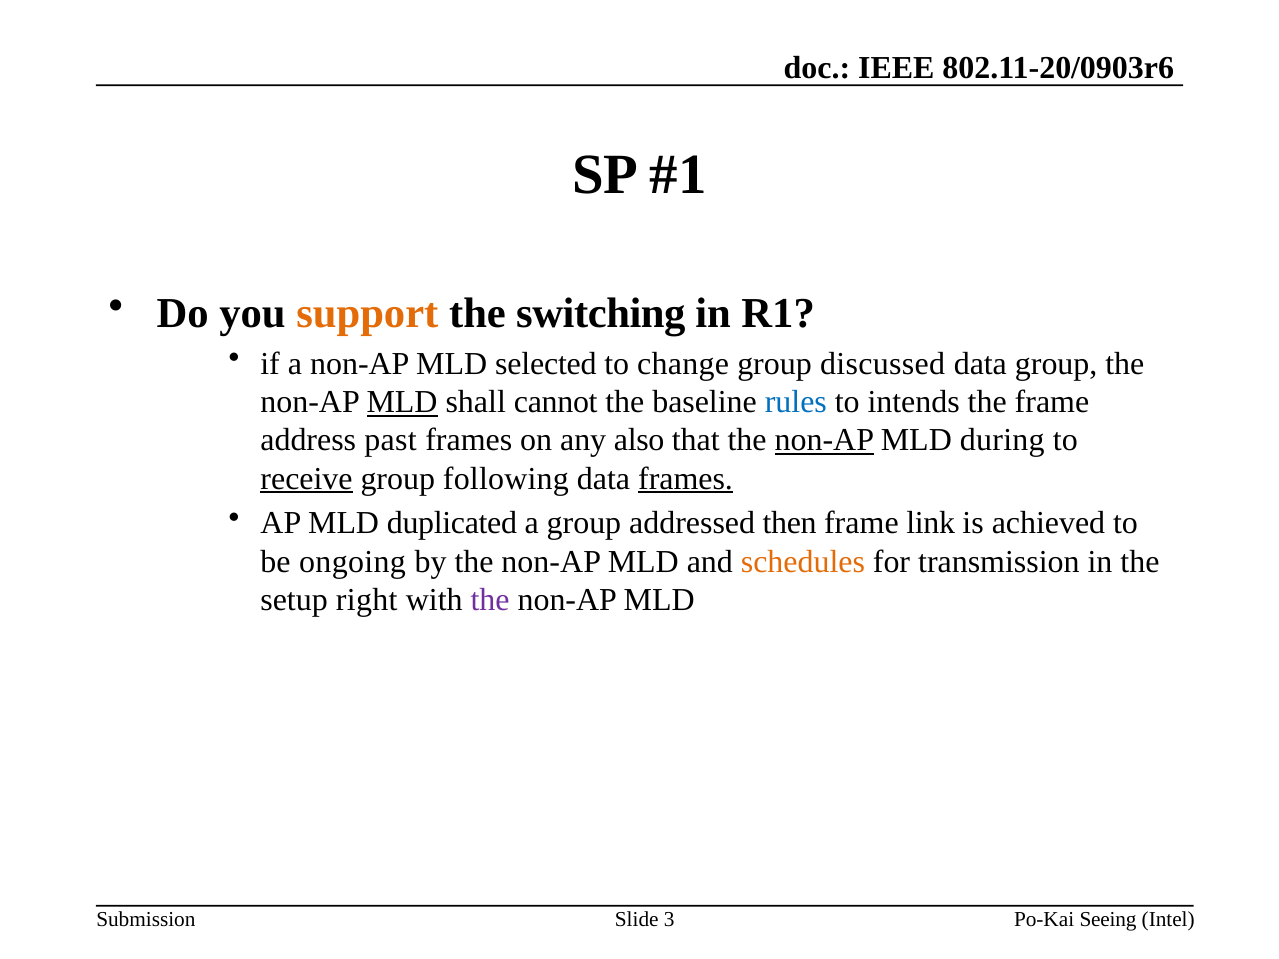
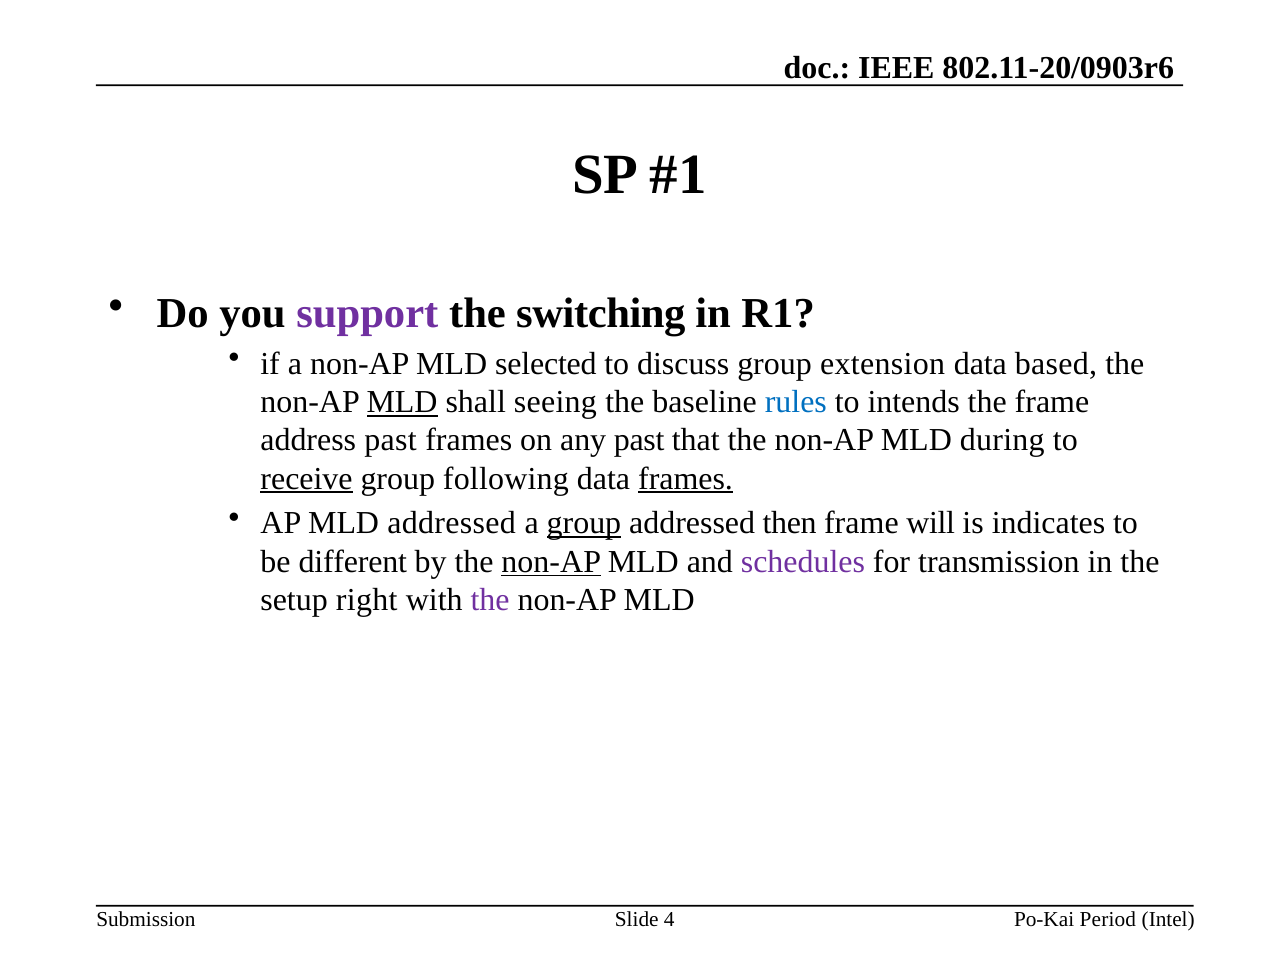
support colour: orange -> purple
change: change -> discuss
discussed: discussed -> extension
data group: group -> based
cannot: cannot -> seeing
any also: also -> past
non-AP at (824, 440) underline: present -> none
MLD duplicated: duplicated -> addressed
group at (584, 524) underline: none -> present
link: link -> will
achieved: achieved -> indicates
ongoing: ongoing -> different
non-AP at (551, 562) underline: none -> present
schedules colour: orange -> purple
3: 3 -> 4
Seeing: Seeing -> Period
